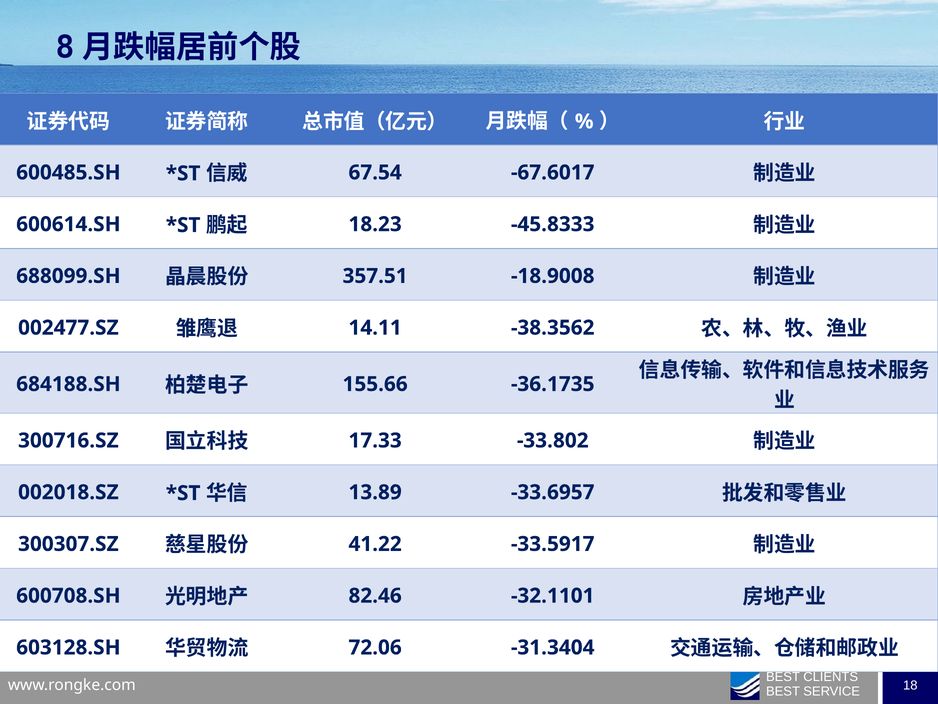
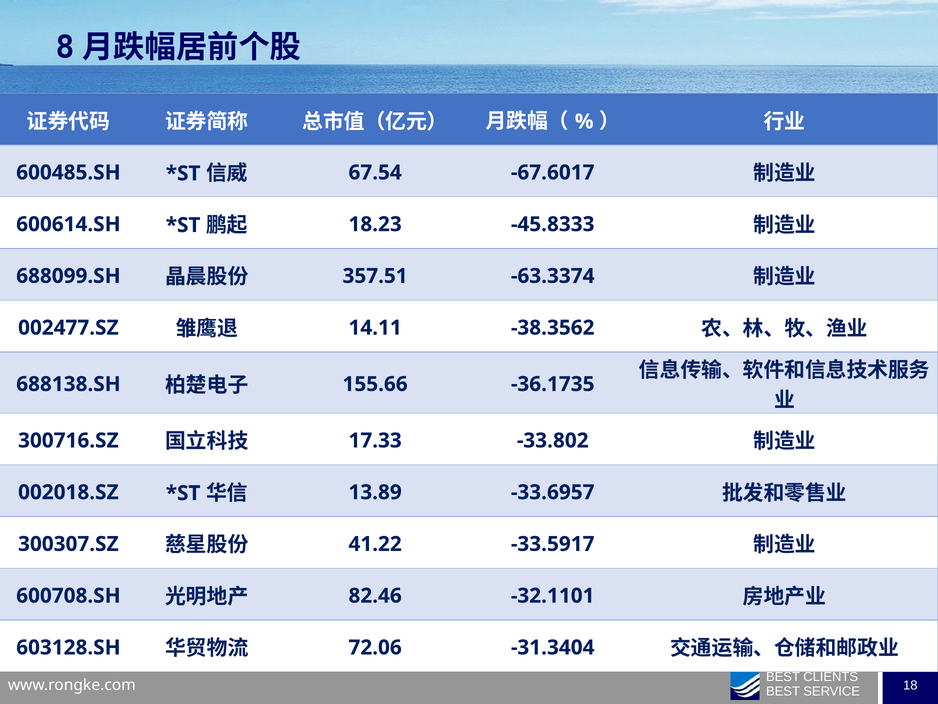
-18.9008: -18.9008 -> -63.3374
684188.SH: 684188.SH -> 688138.SH
